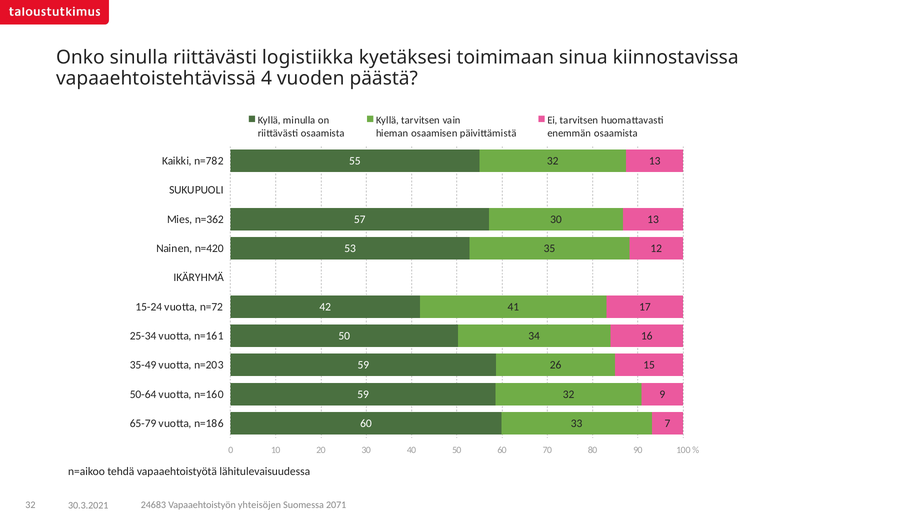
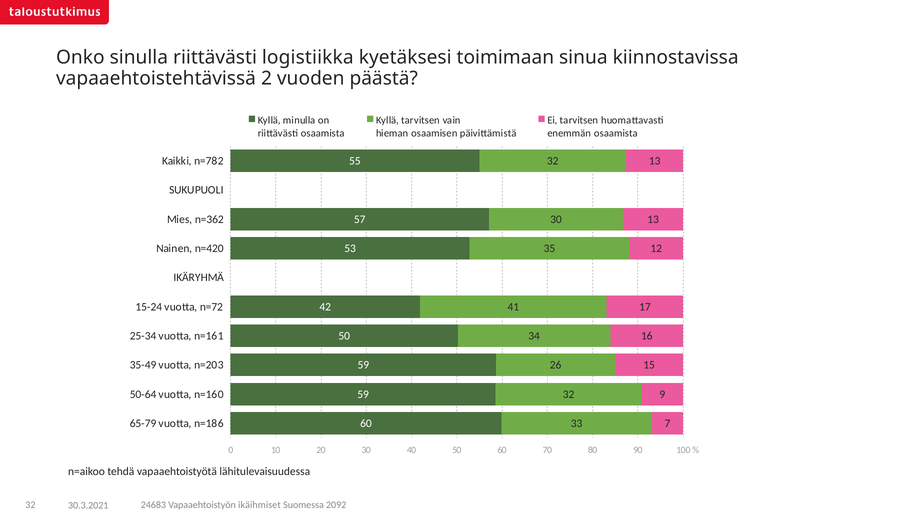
4: 4 -> 2
yhteisöjen: yhteisöjen -> ikäihmiset
2071: 2071 -> 2092
